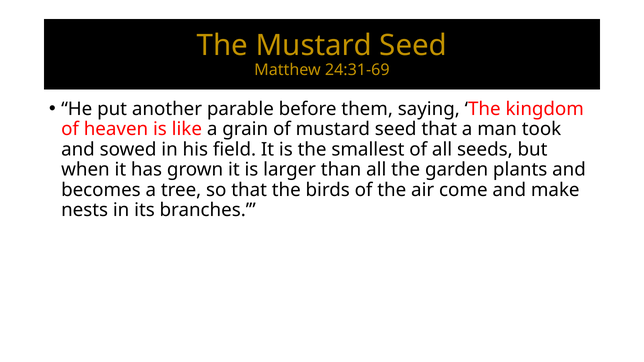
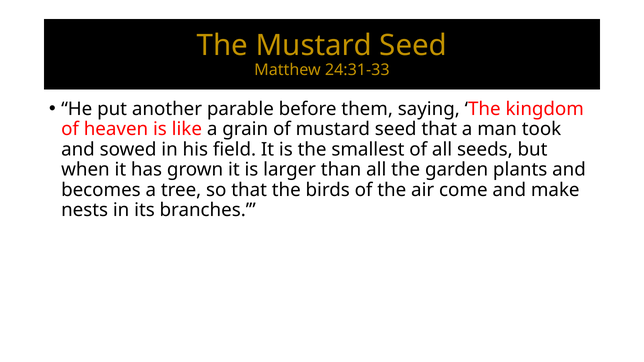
24:31-69: 24:31-69 -> 24:31-33
